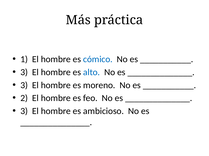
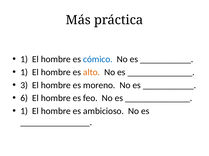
3 at (24, 73): 3 -> 1
alto colour: blue -> orange
2: 2 -> 6
3 at (24, 112): 3 -> 1
